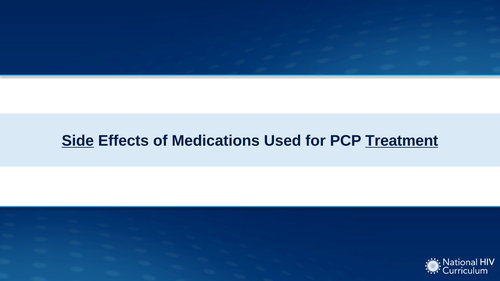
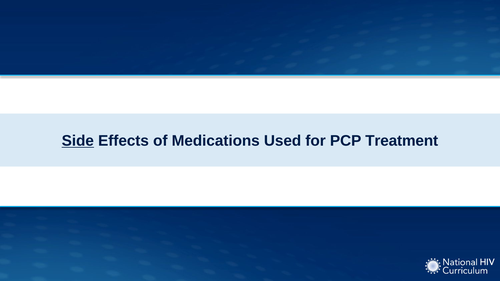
Treatment underline: present -> none
